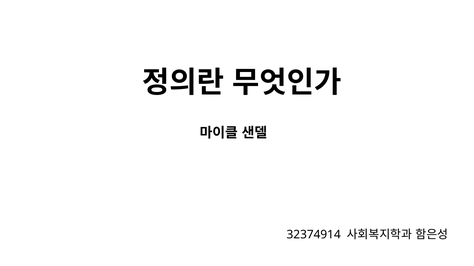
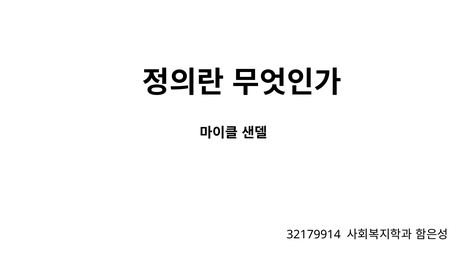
32374914: 32374914 -> 32179914
